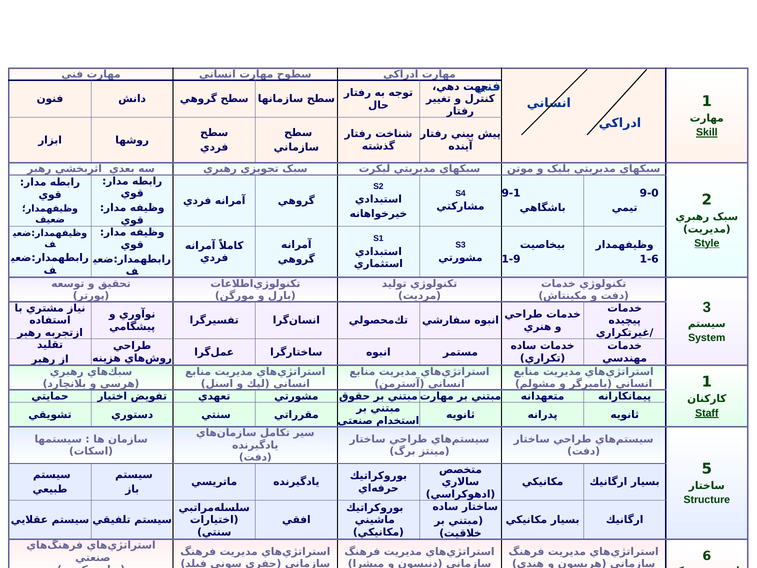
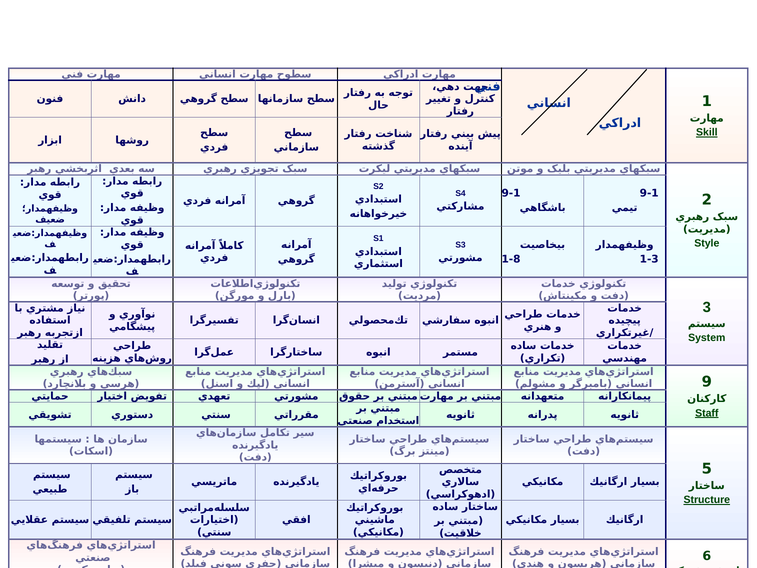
9-0 at (649, 193): 9-0 -> 9-1
Style underline: present -> none
1-9: 1-9 -> 1-8
1-6: 1-6 -> 1-3
1 at (707, 382): 1 -> 9
Structure underline: none -> present
